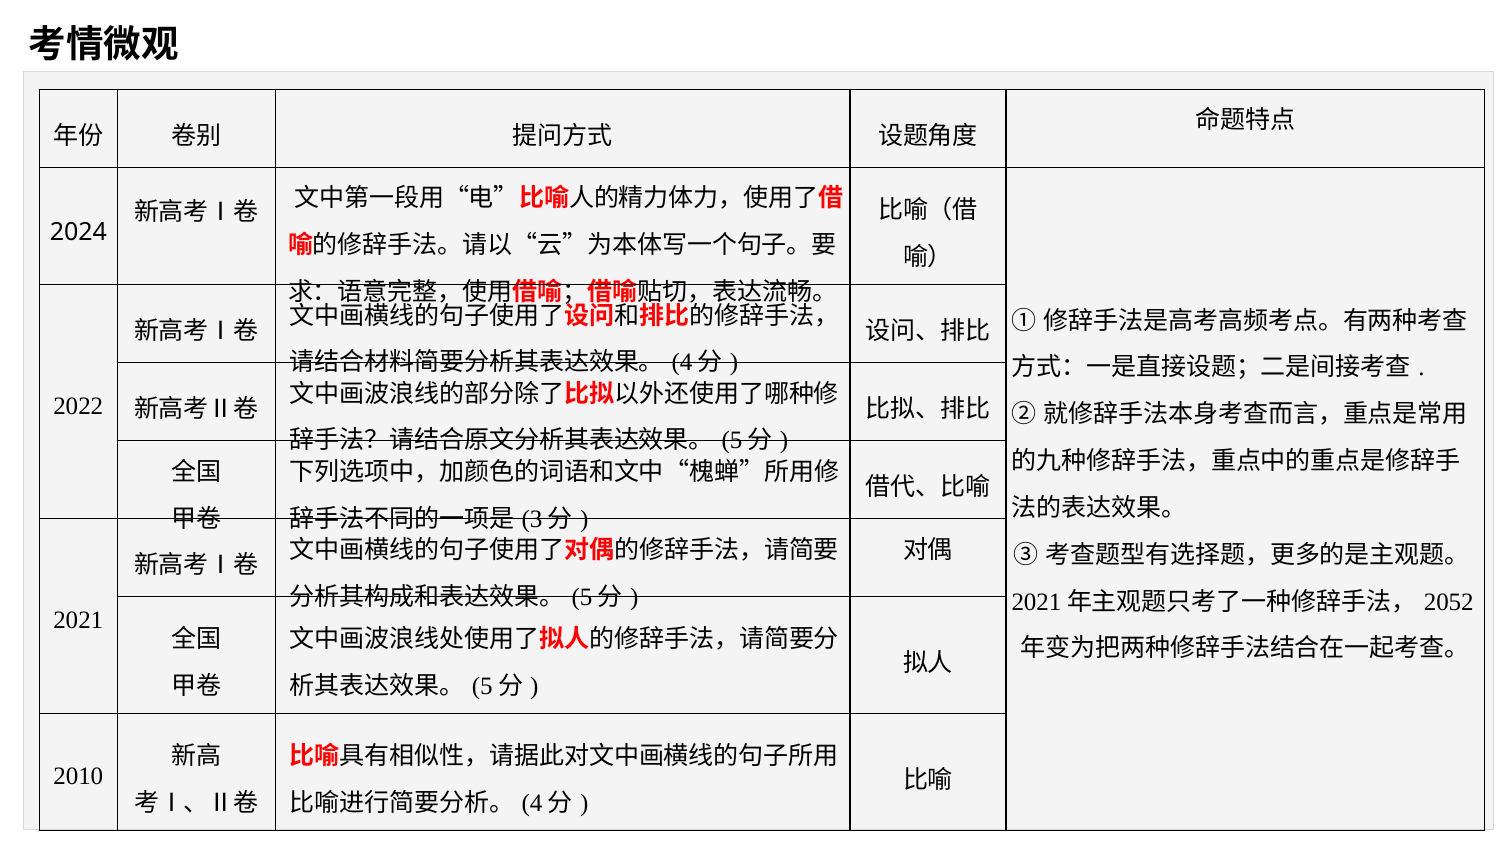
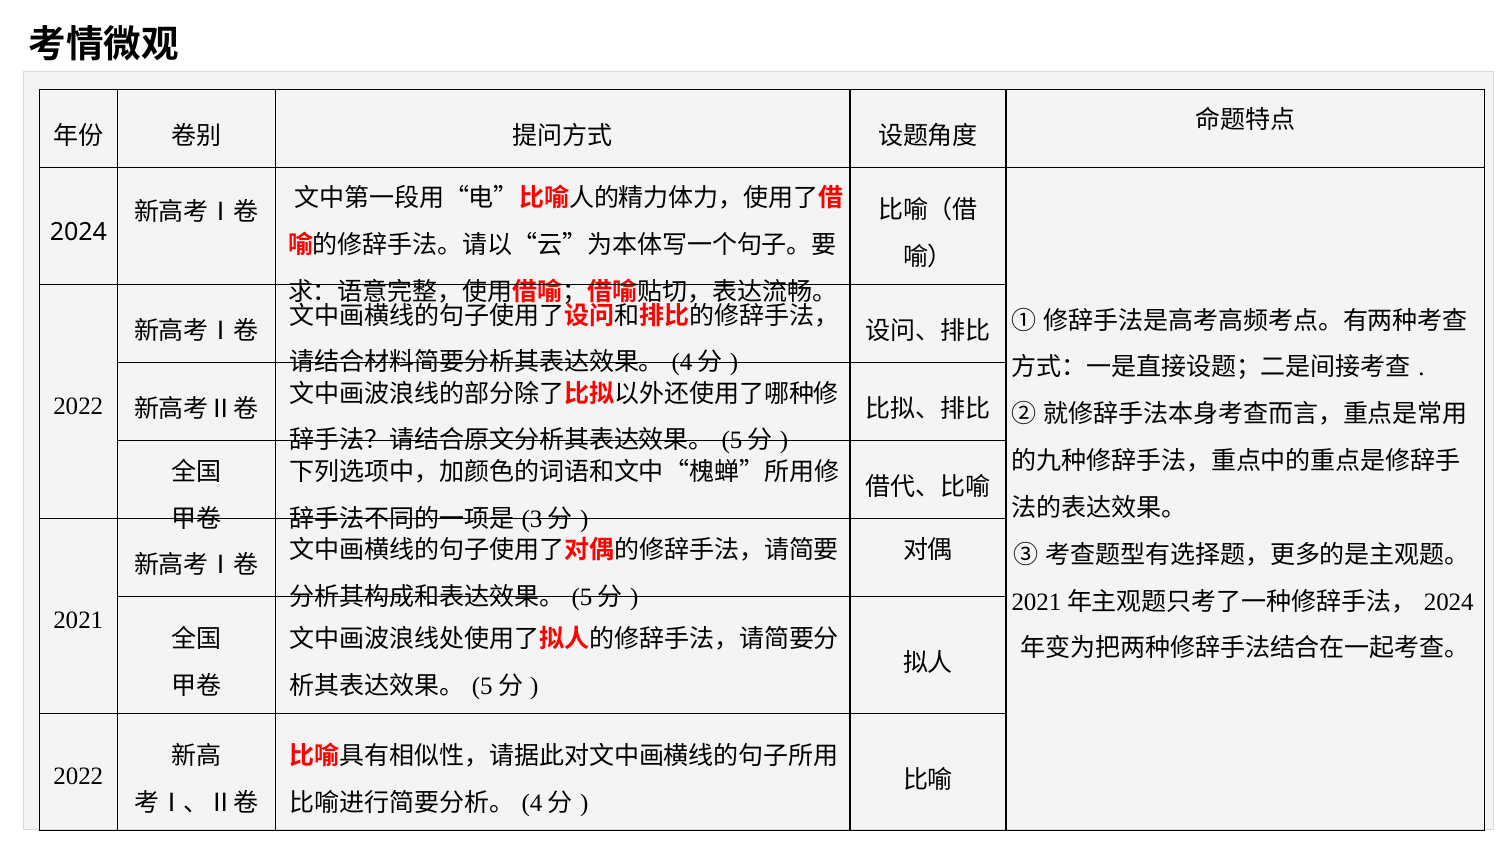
2052 at (1449, 602): 2052 -> 2024
2010 at (78, 776): 2010 -> 2022
